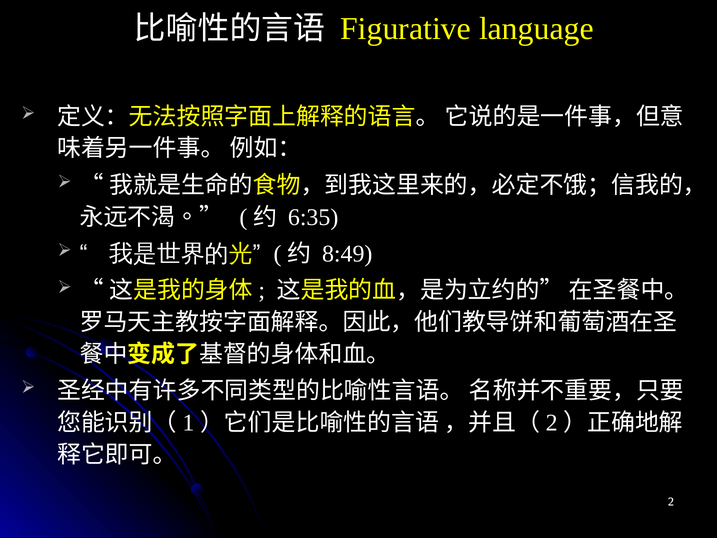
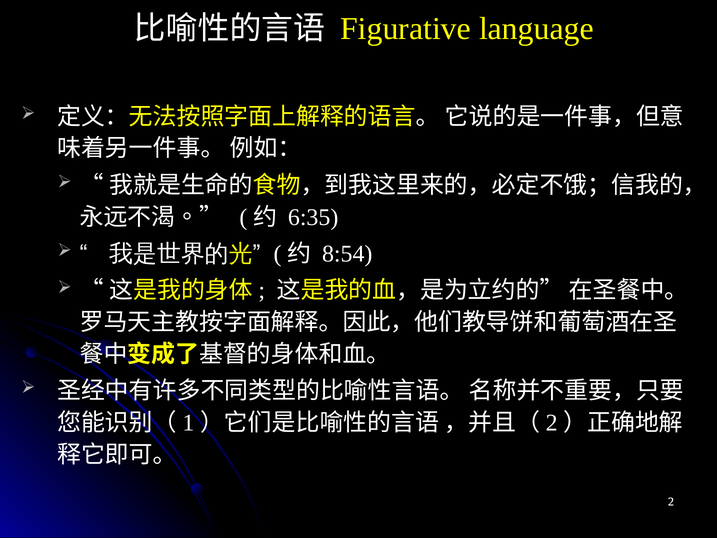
8:49: 8:49 -> 8:54
